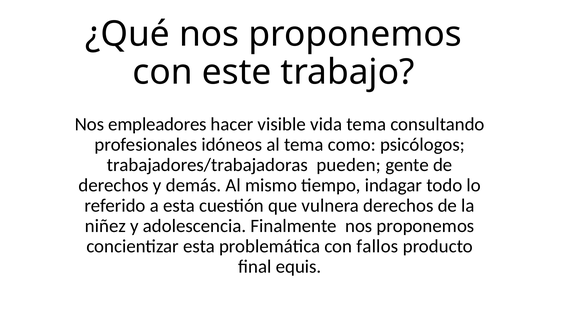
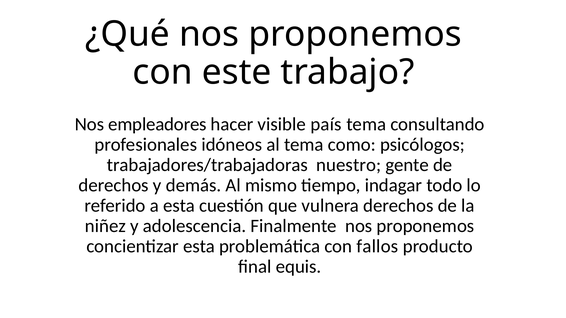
vida: vida -> país
pueden: pueden -> nuestro
